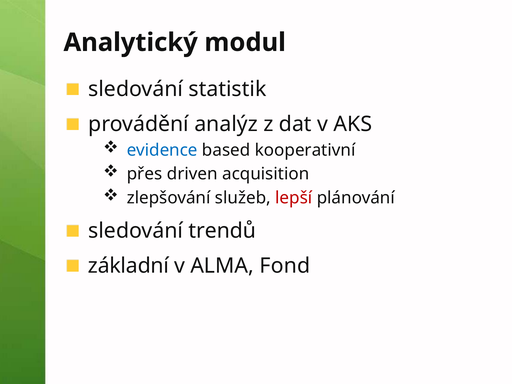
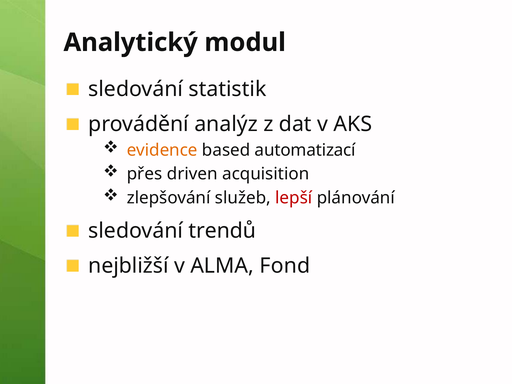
evidence colour: blue -> orange
kooperativní: kooperativní -> automatizací
základní: základní -> nejbližší
